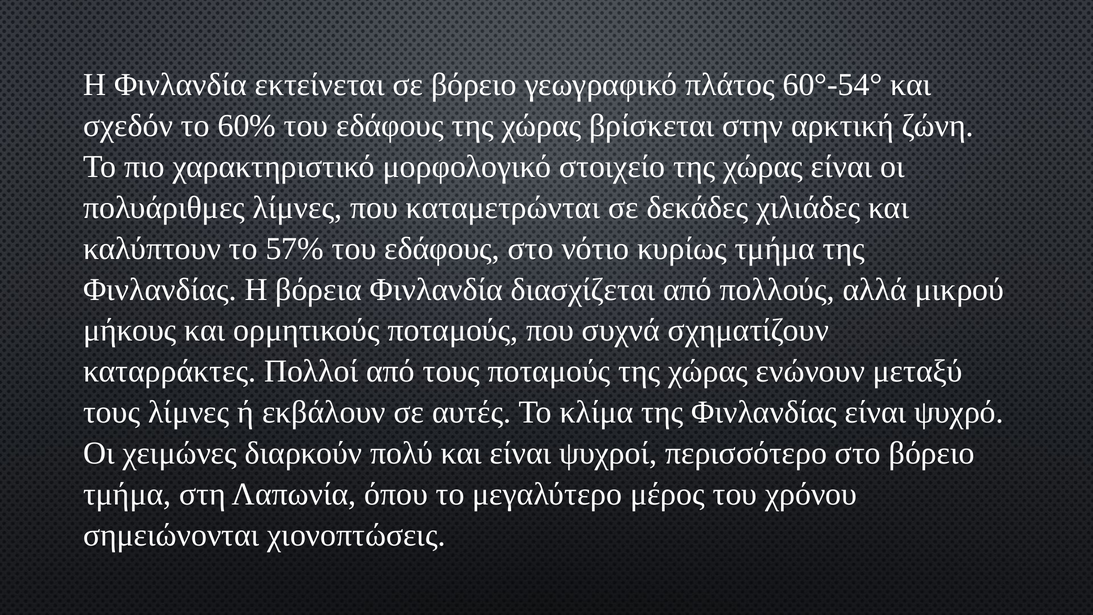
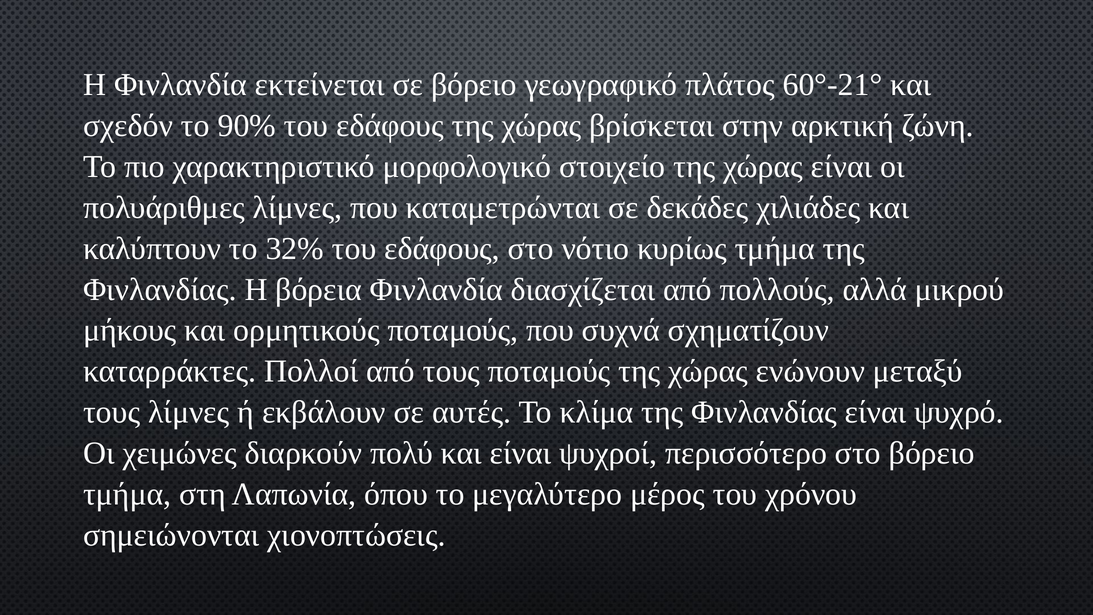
60°-54°: 60°-54° -> 60°-21°
60%: 60% -> 90%
57%: 57% -> 32%
